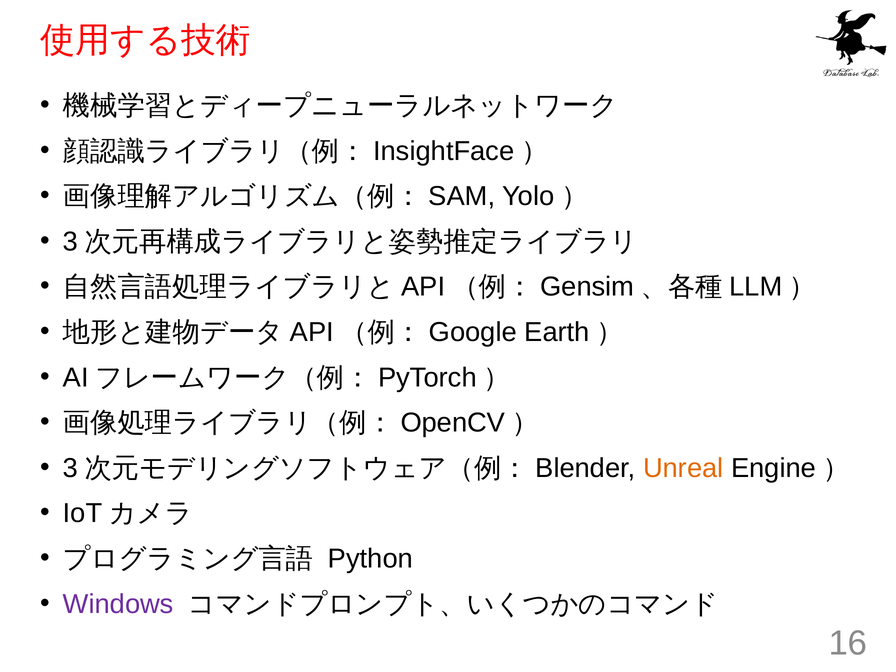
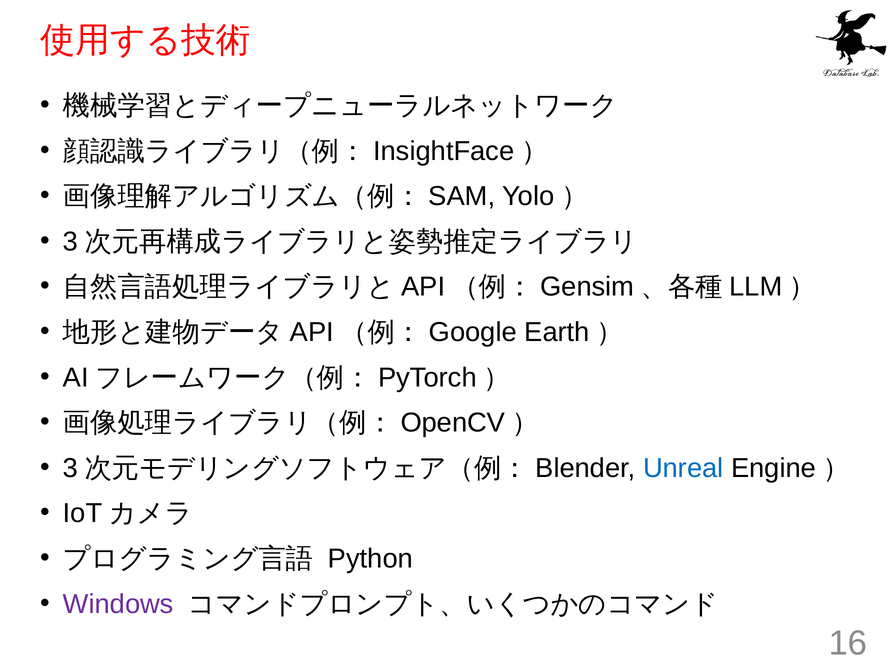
Unreal colour: orange -> blue
